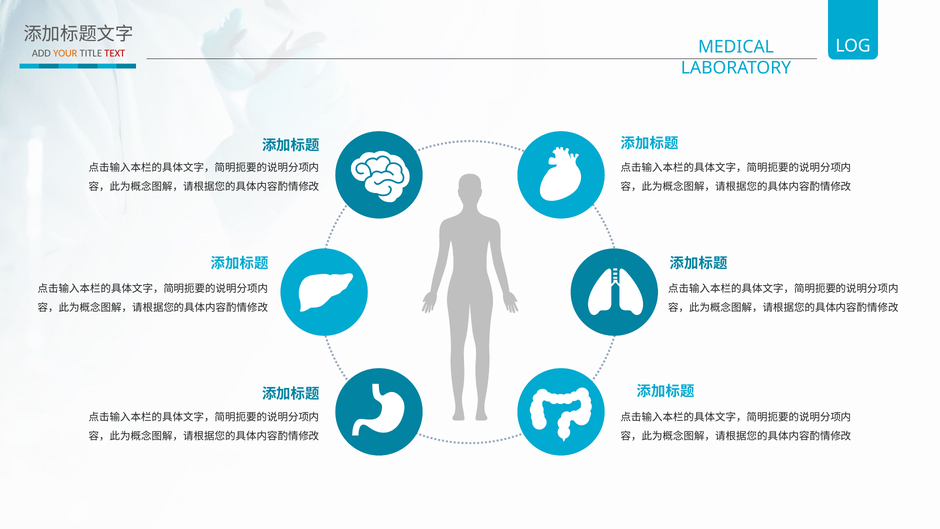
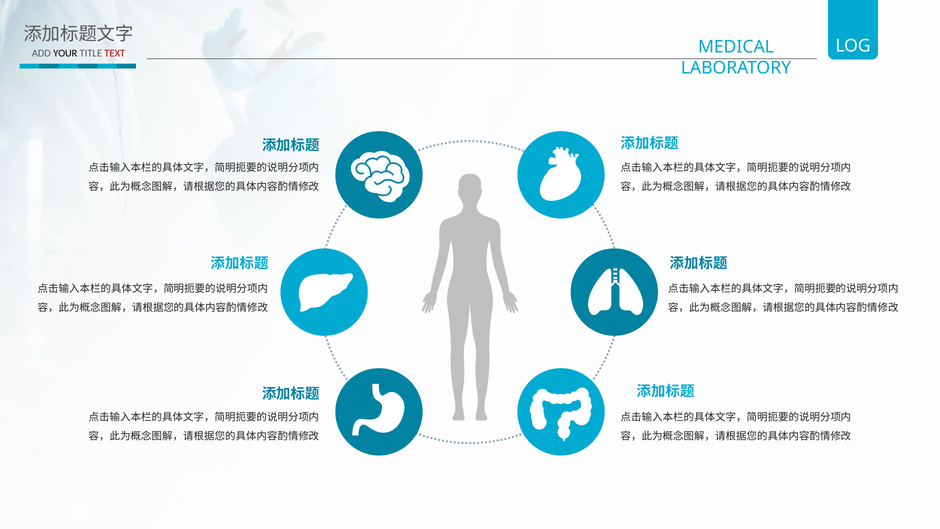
YOUR colour: orange -> black
